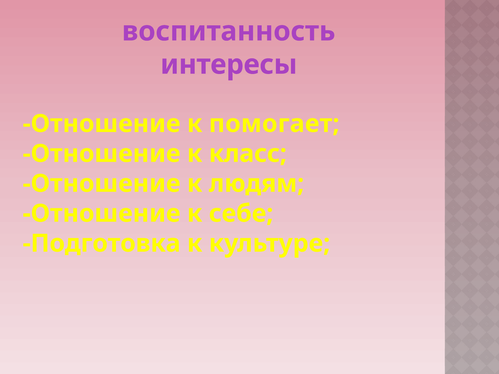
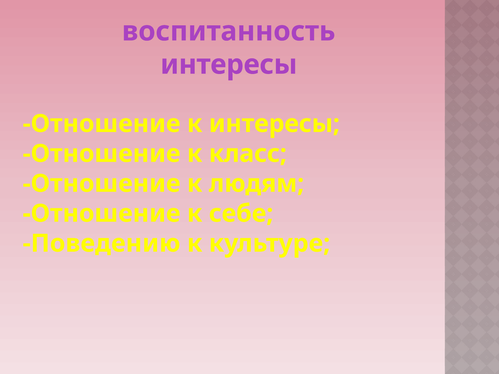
к помогает: помогает -> интересы
Подготовка: Подготовка -> Поведению
